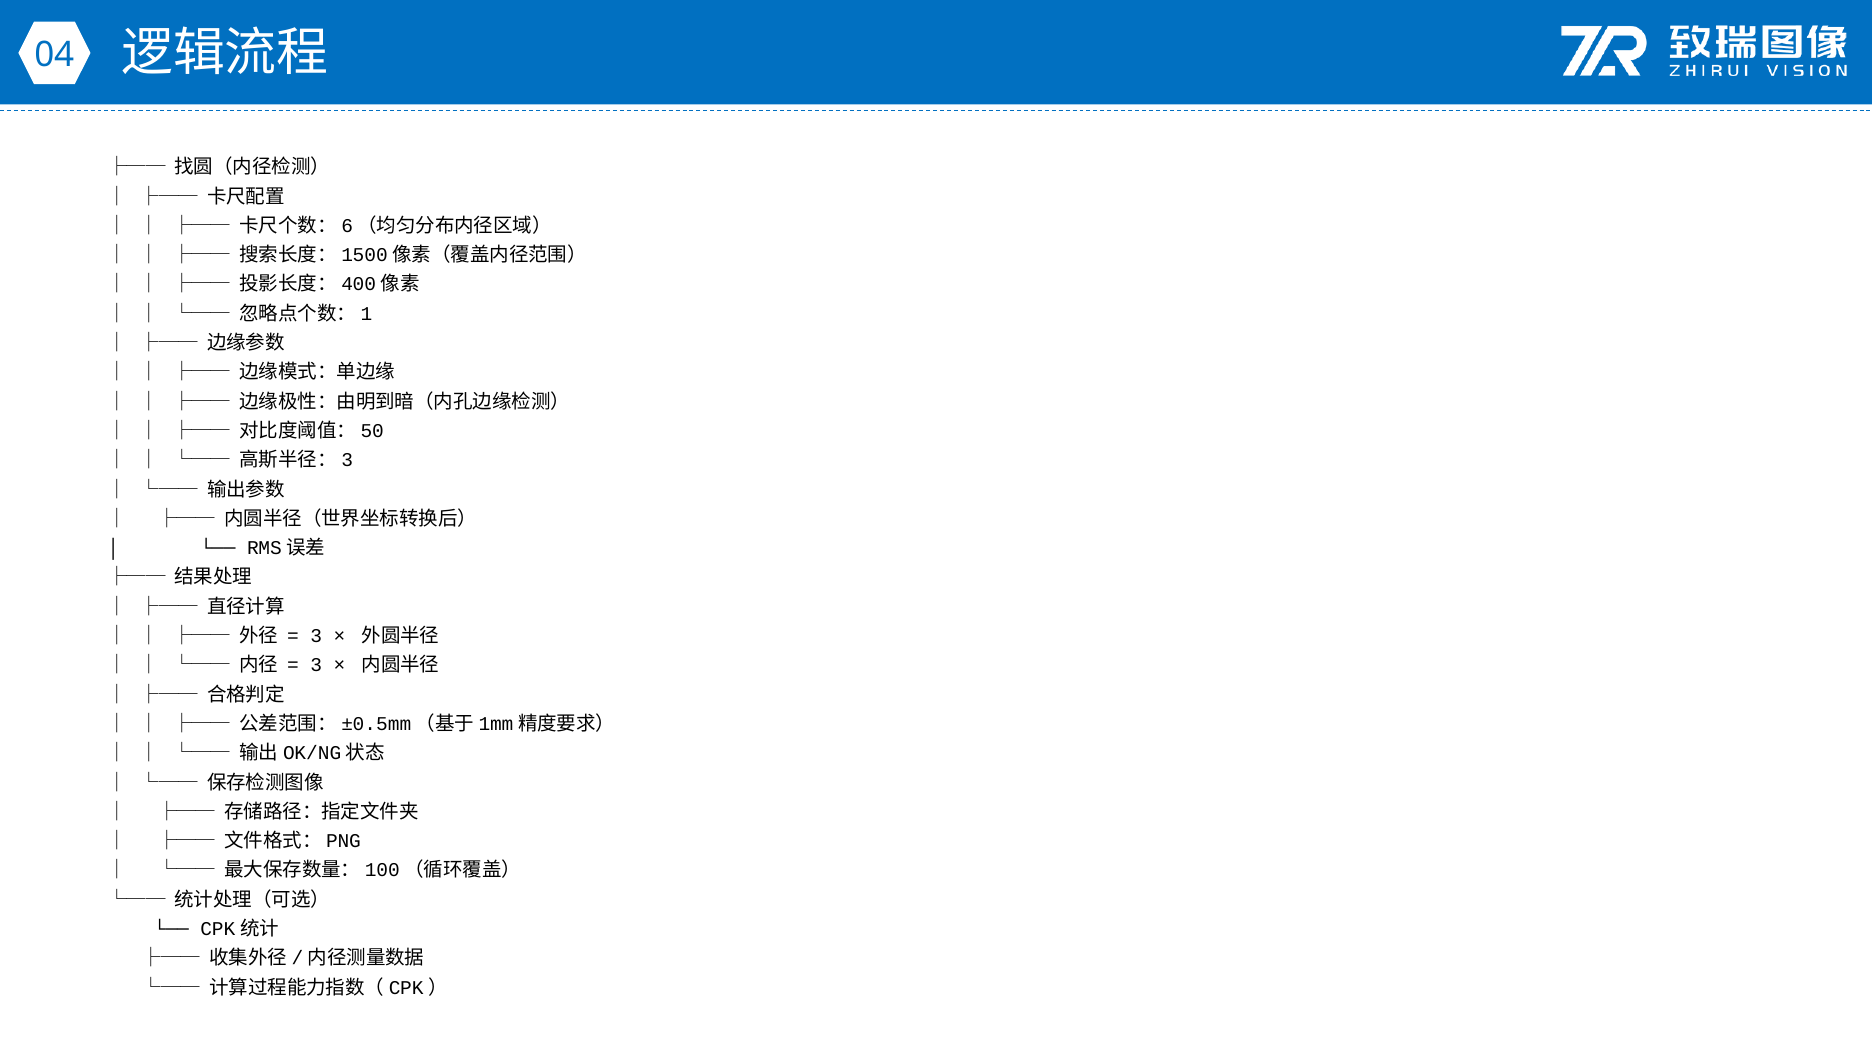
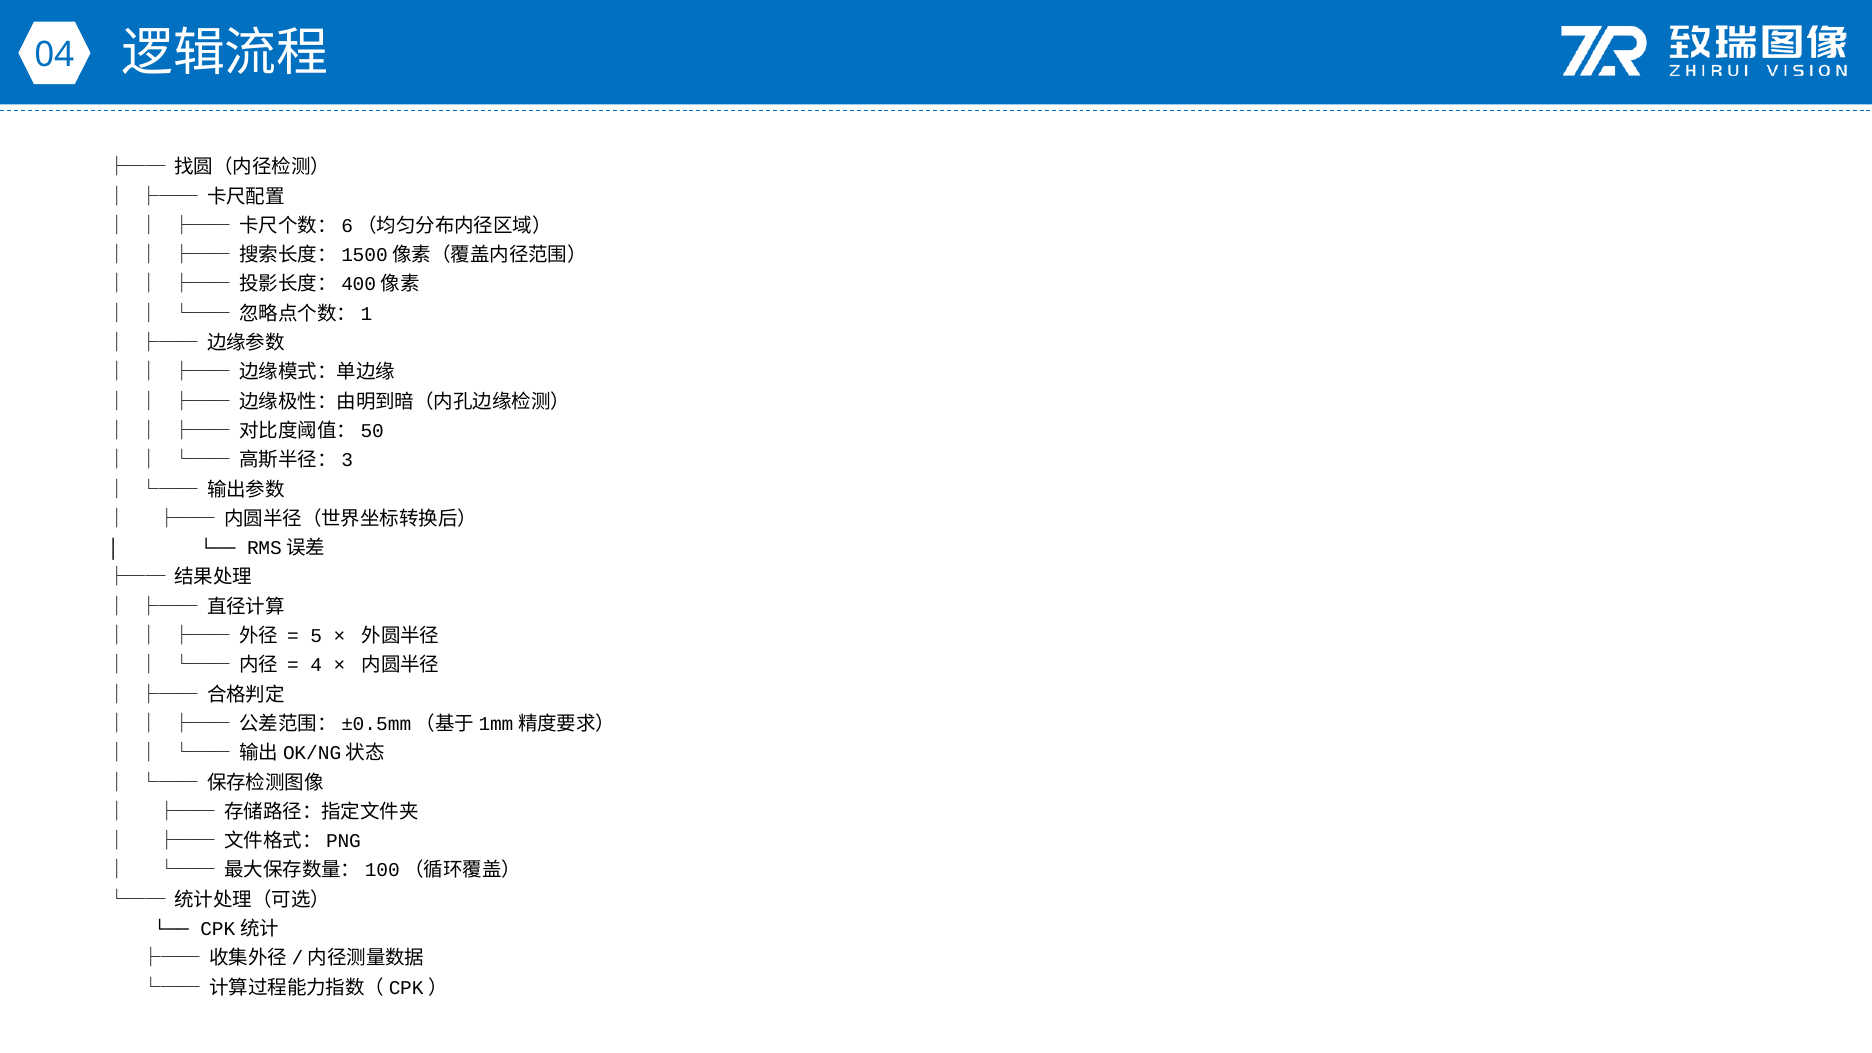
3 at (316, 636): 3 -> 5
3 at (316, 665): 3 -> 4
